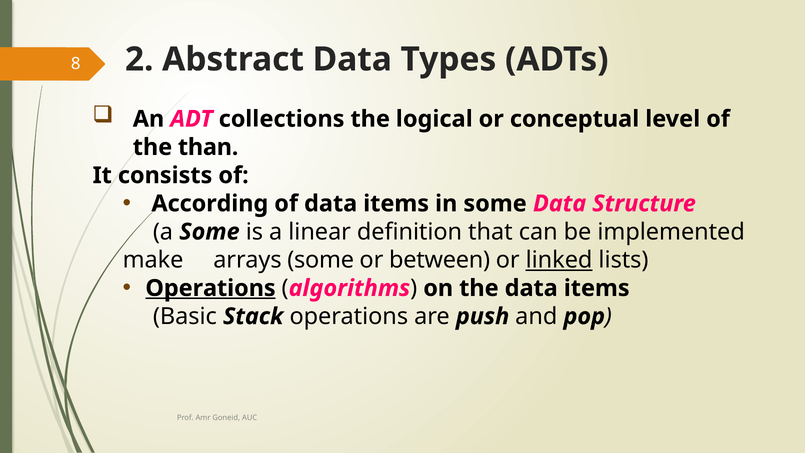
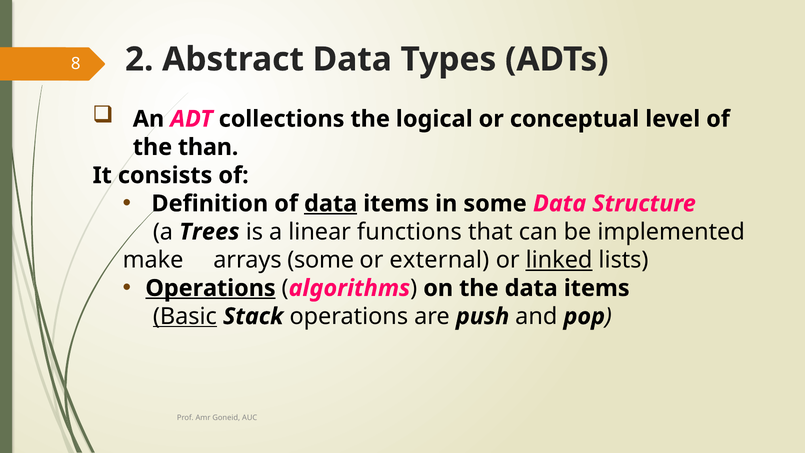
According: According -> Definition
data at (331, 204) underline: none -> present
a Some: Some -> Trees
definition: definition -> functions
between: between -> external
Basic underline: none -> present
